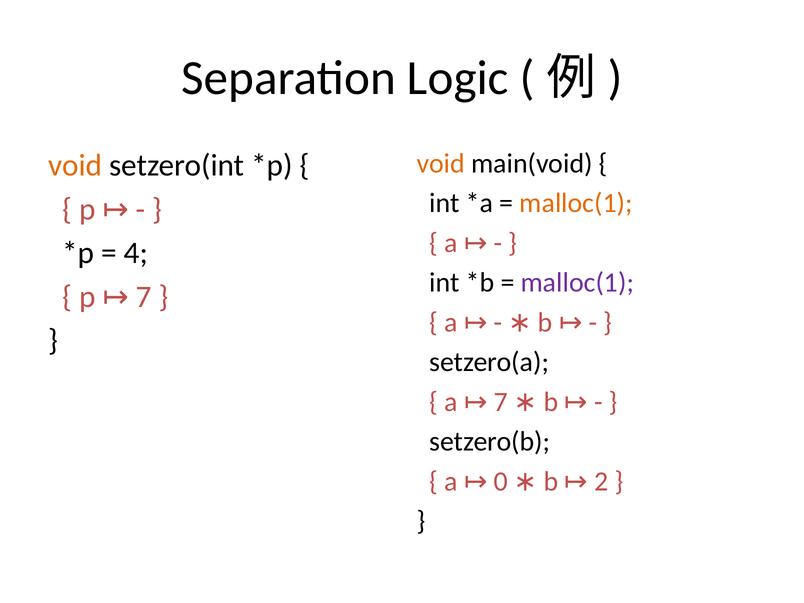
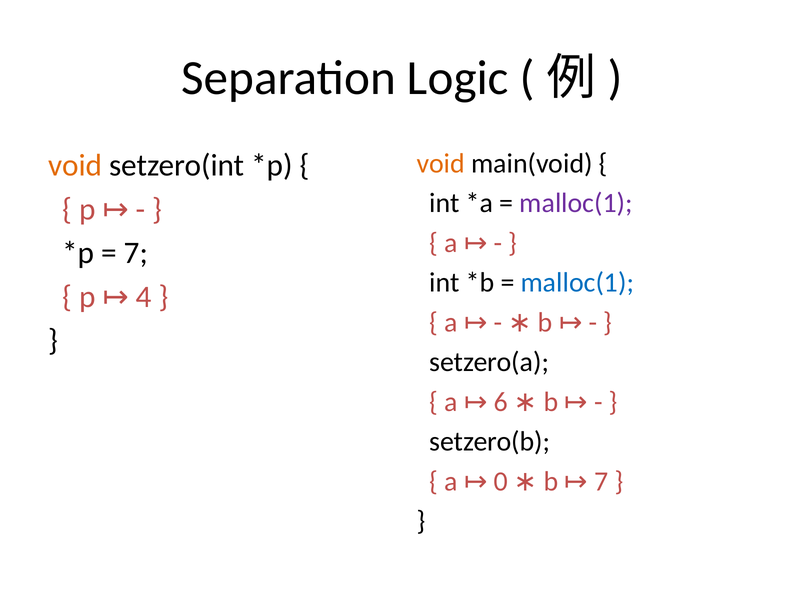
malloc(1 at (576, 203) colour: orange -> purple
4 at (136, 253): 4 -> 7
malloc(1 at (577, 283) colour: purple -> blue
p 7: 7 -> 4
a 7: 7 -> 6
b 2: 2 -> 7
